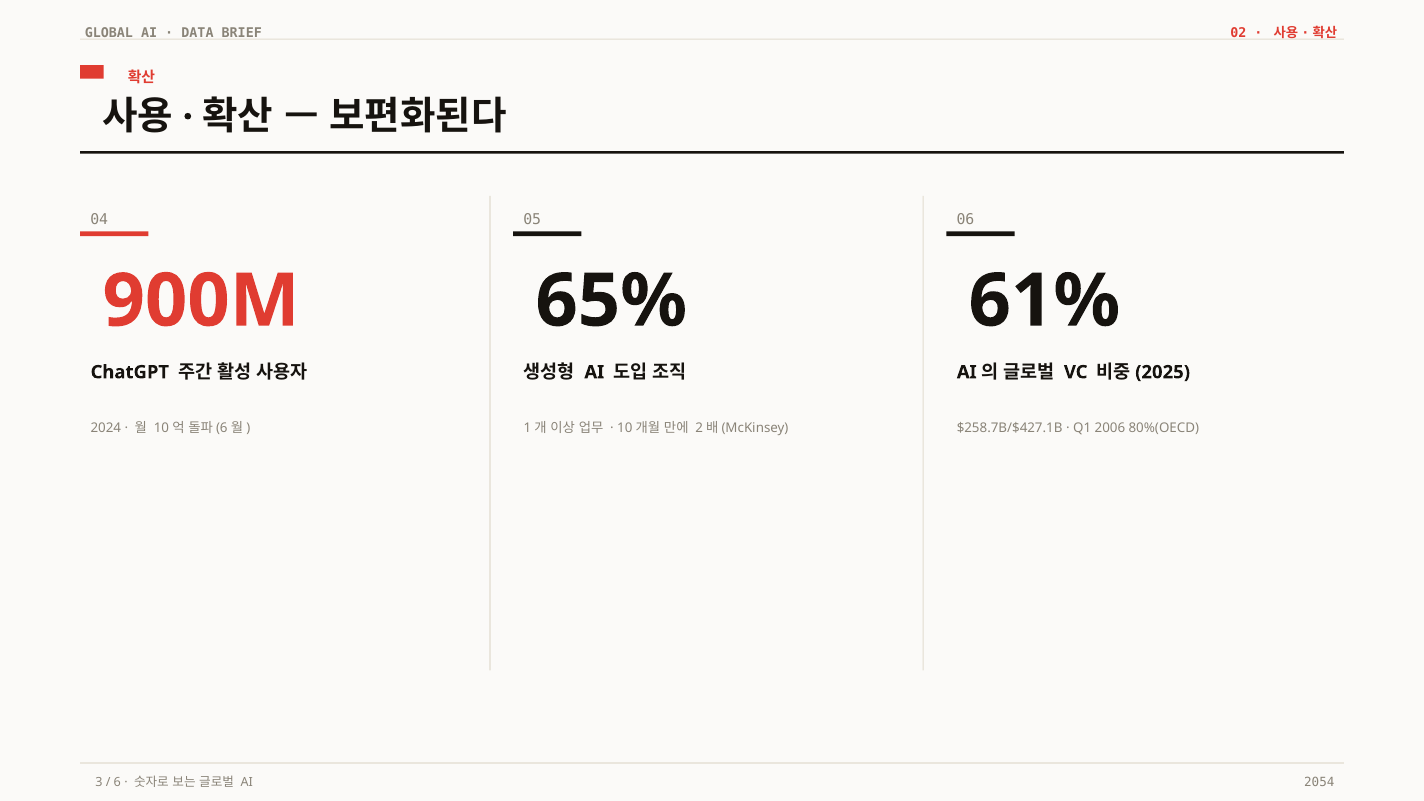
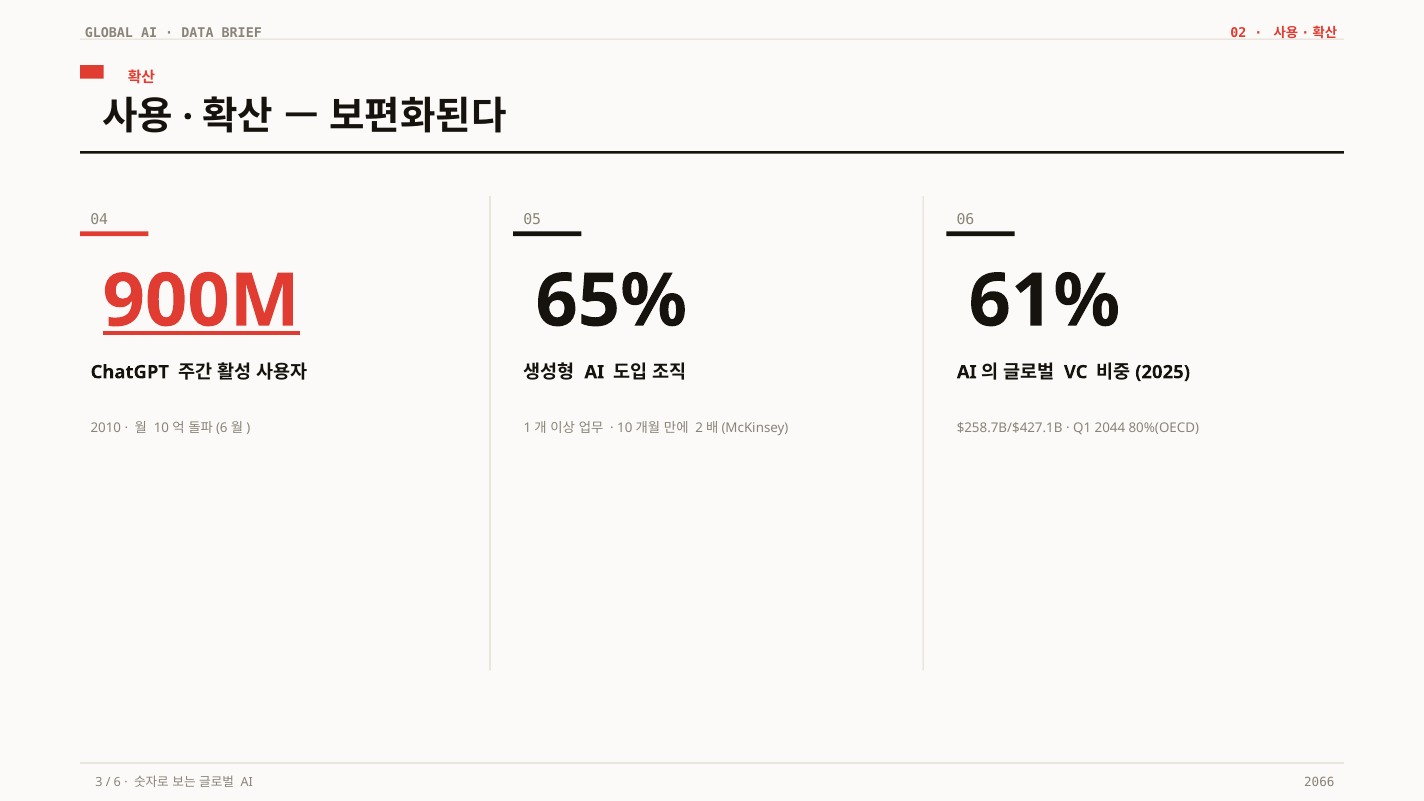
900M underline: none -> present
2024: 2024 -> 2010
2006: 2006 -> 2044
2054: 2054 -> 2066
